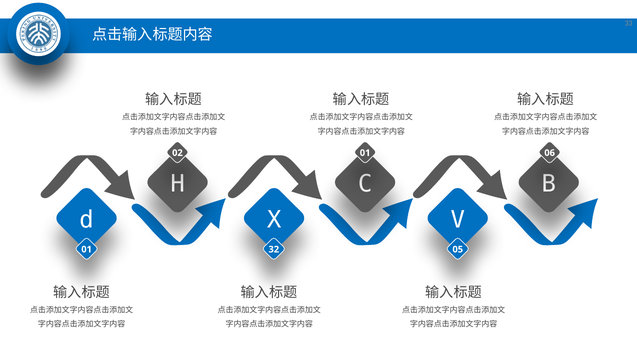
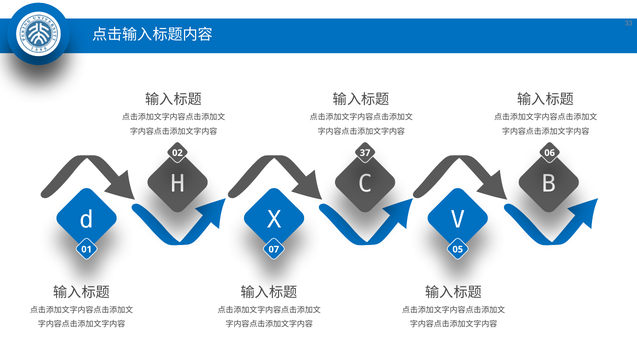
02 01: 01 -> 37
32: 32 -> 07
